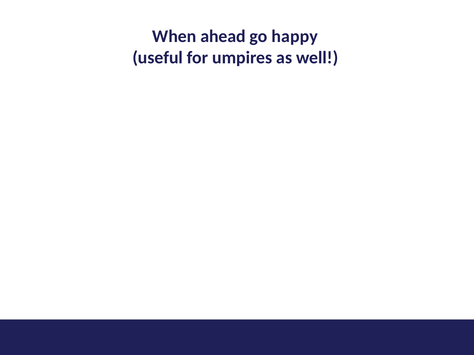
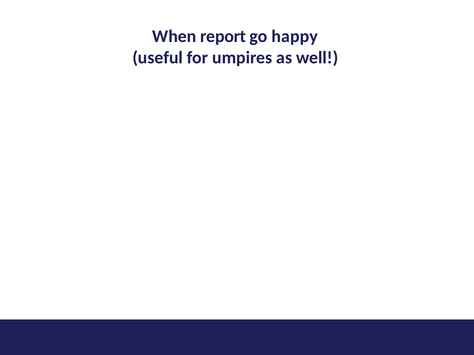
ahead: ahead -> report
